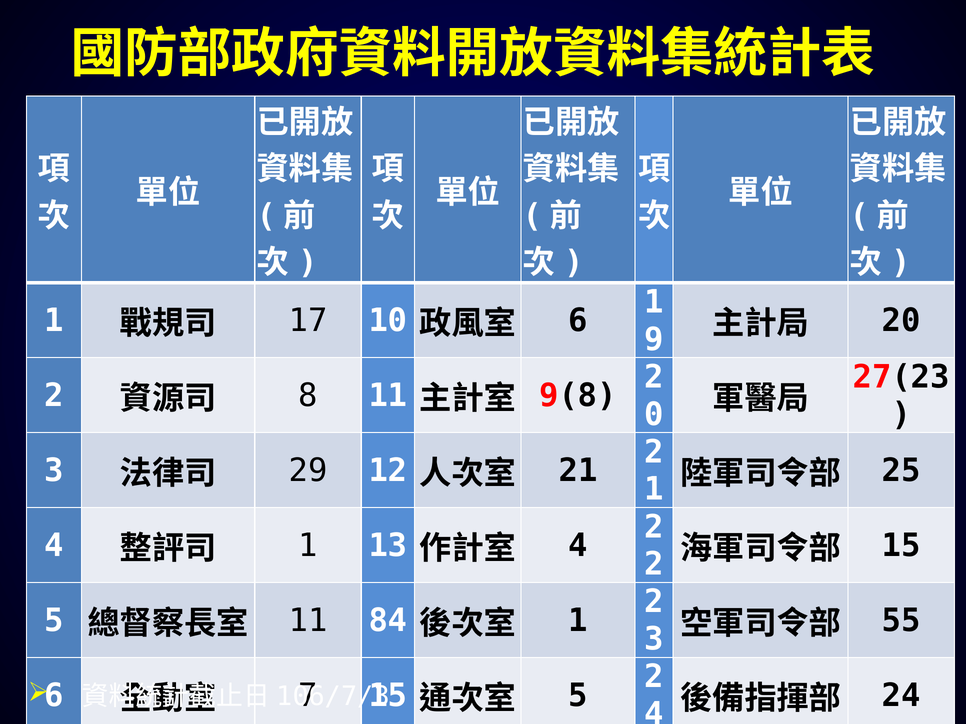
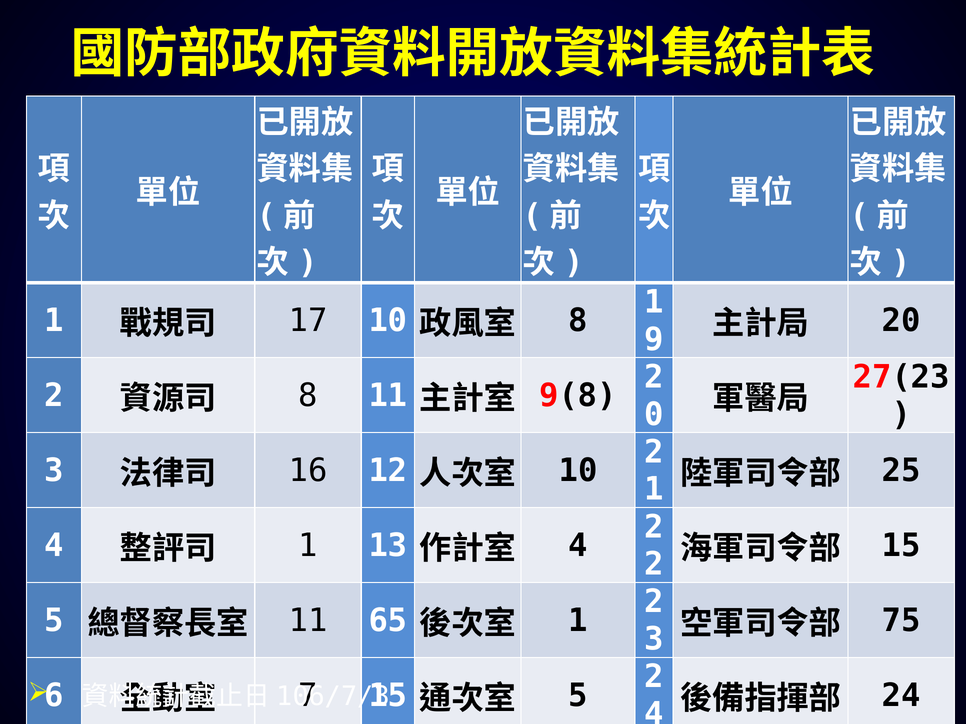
6 at (578, 321): 6 -> 8
29 at (308, 471): 29 -> 16
21 at (578, 471): 21 -> 10
84: 84 -> 65
55: 55 -> 75
